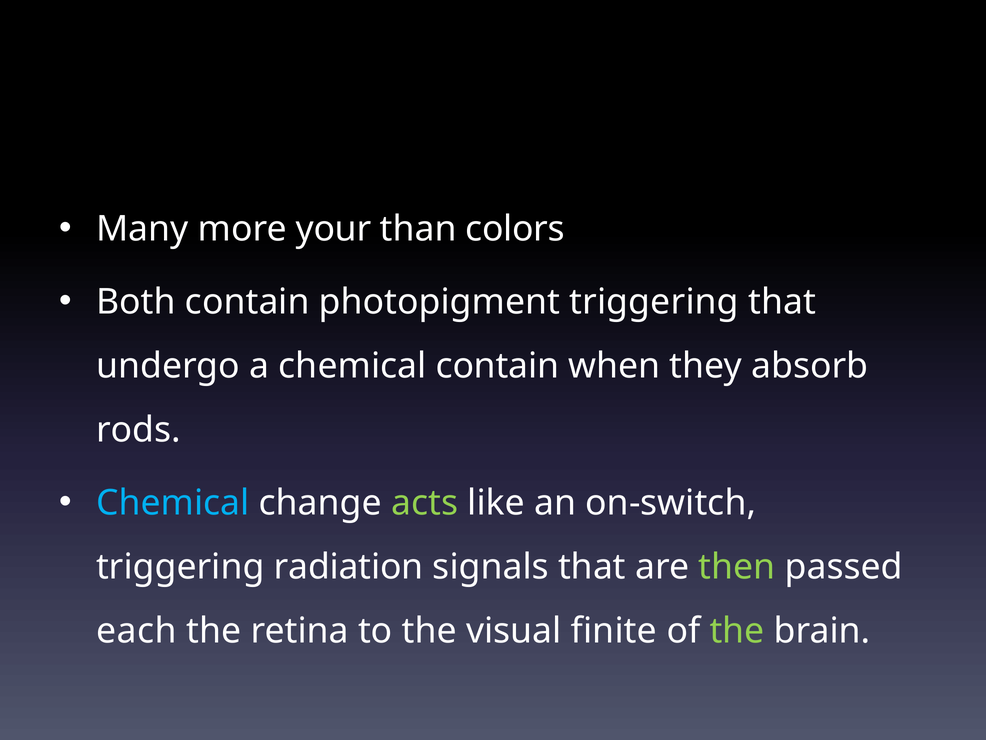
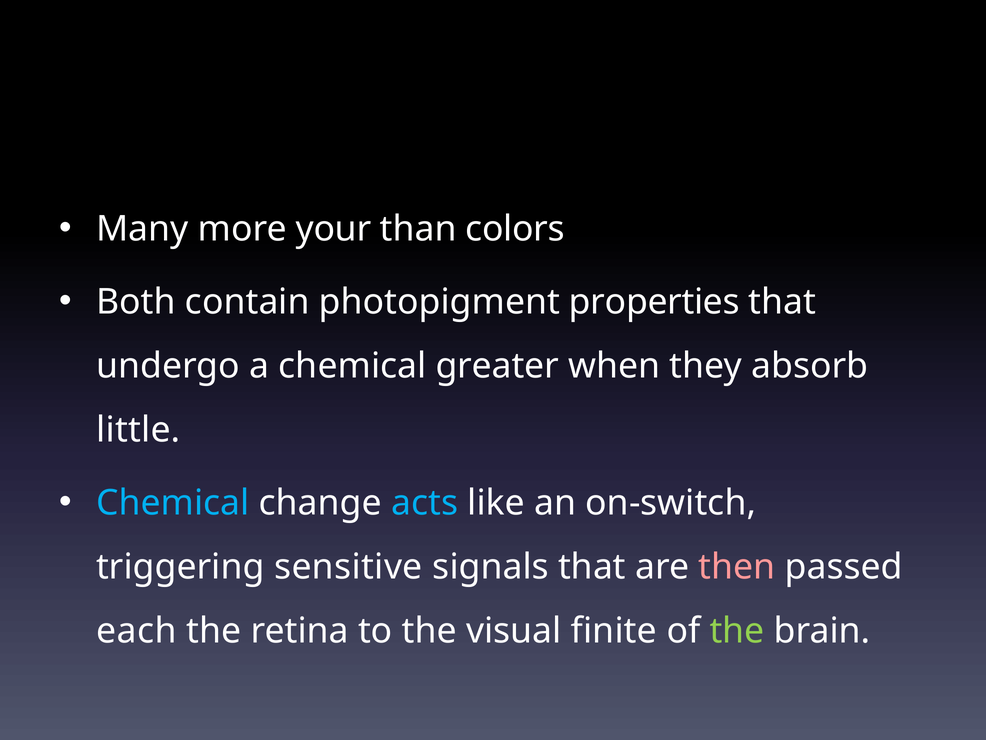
photopigment triggering: triggering -> properties
chemical contain: contain -> greater
rods: rods -> little
acts colour: light green -> light blue
radiation: radiation -> sensitive
then colour: light green -> pink
